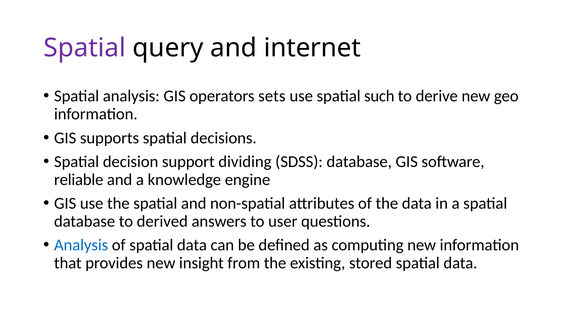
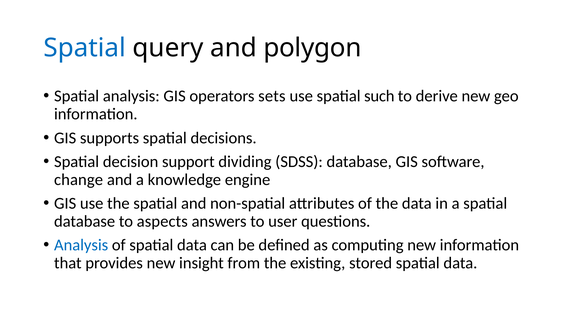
Spatial at (85, 48) colour: purple -> blue
internet: internet -> polygon
reliable: reliable -> change
derived: derived -> aspects
